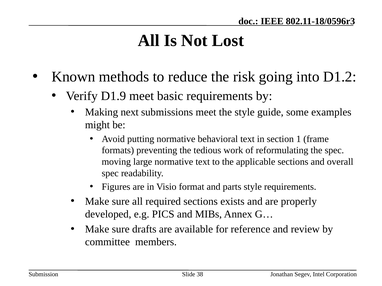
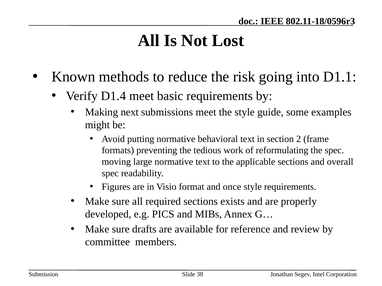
D1.2: D1.2 -> D1.1
D1.9: D1.9 -> D1.4
1: 1 -> 2
parts: parts -> once
